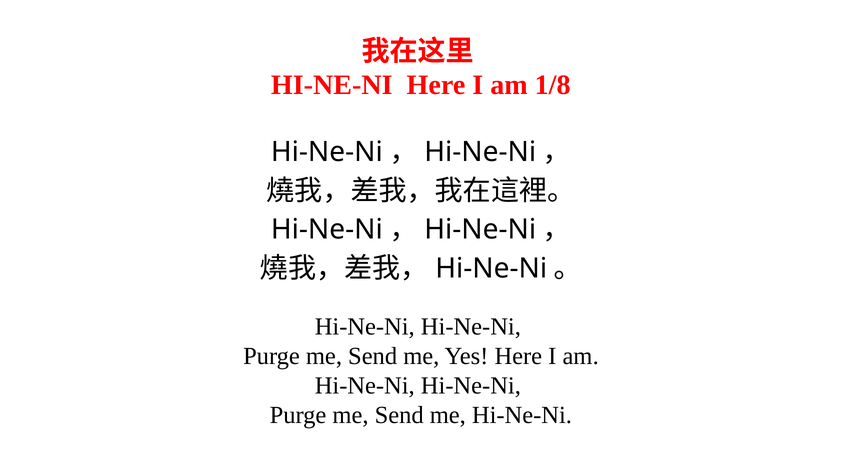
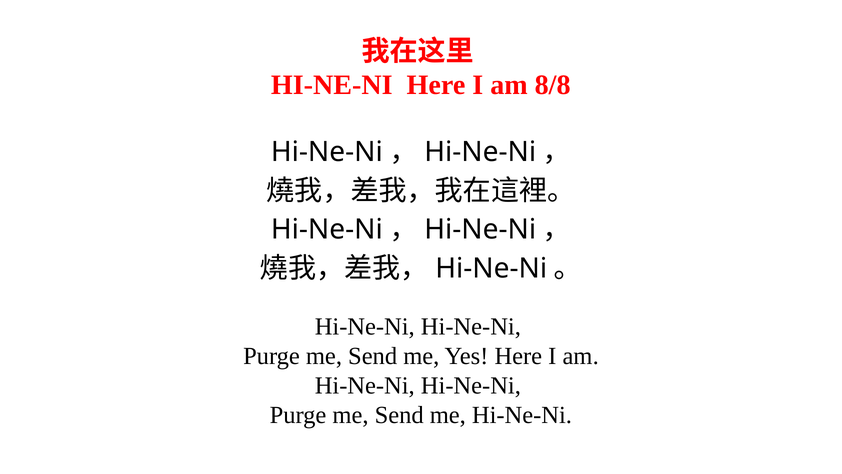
1/8: 1/8 -> 8/8
